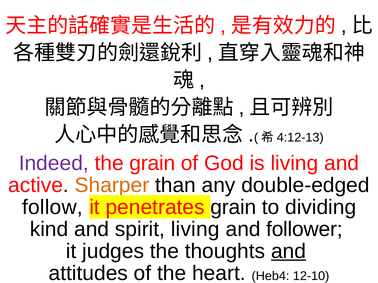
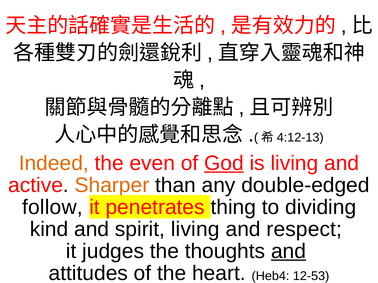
Indeed colour: purple -> orange
the grain: grain -> even
God underline: none -> present
penetrates grain: grain -> thing
follower: follower -> respect
12-10: 12-10 -> 12-53
